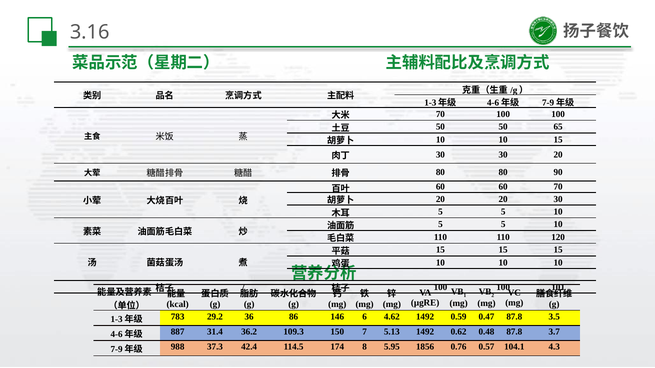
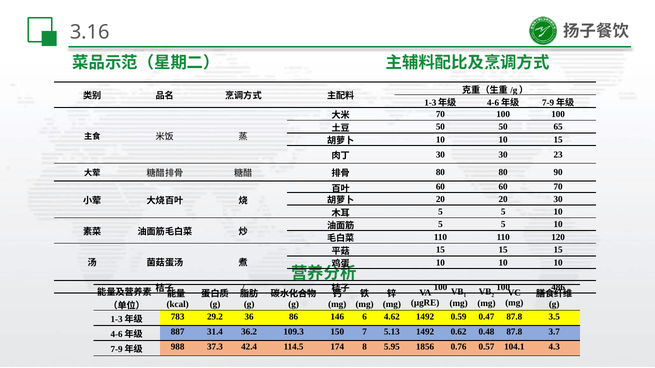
30 20: 20 -> 23
101: 101 -> 486
